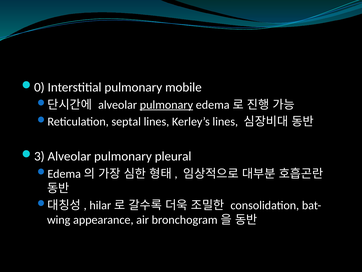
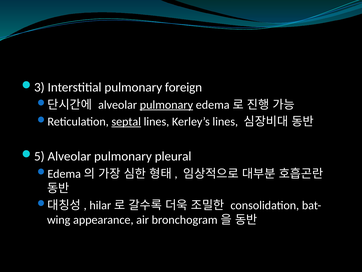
0: 0 -> 3
mobile: mobile -> foreign
septal underline: none -> present
3: 3 -> 5
